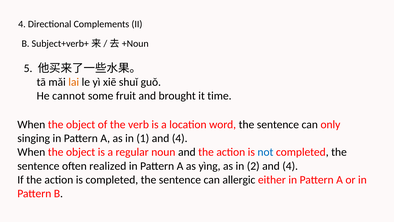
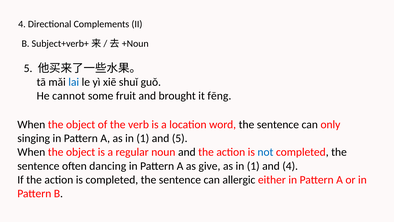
lai colour: orange -> blue
time: time -> fēng
1 and 4: 4 -> 5
realized: realized -> dancing
yìng: yìng -> give
2 at (253, 166): 2 -> 1
